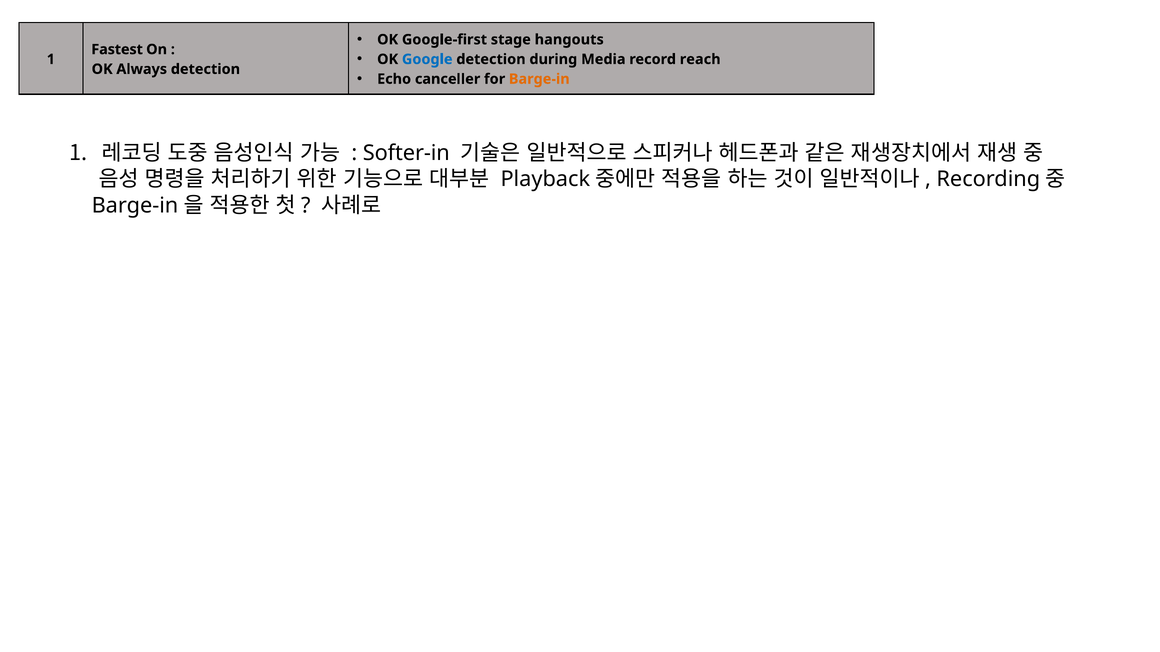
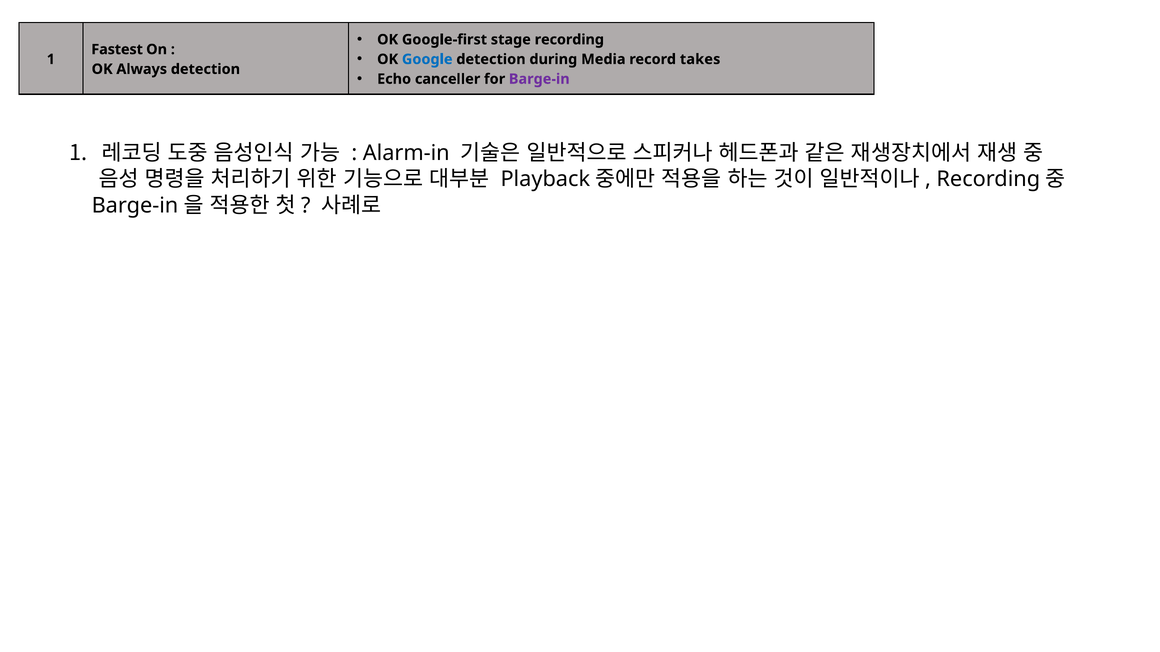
hangouts: hangouts -> recording
reach: reach -> takes
Barge-in colour: orange -> purple
Softer-in: Softer-in -> Alarm-in
